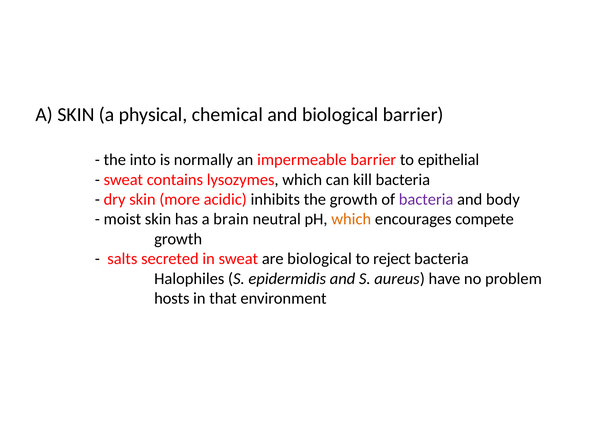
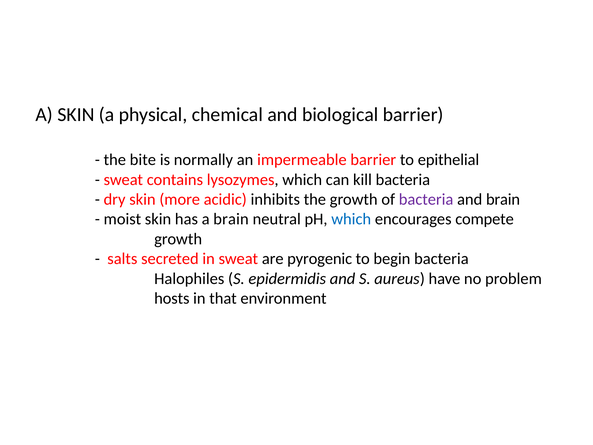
into: into -> bite
and body: body -> brain
which at (351, 219) colour: orange -> blue
are biological: biological -> pyrogenic
reject: reject -> begin
